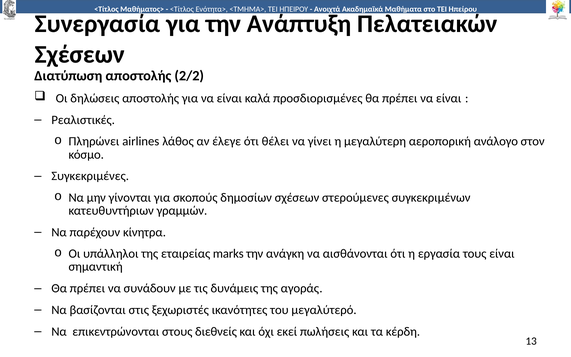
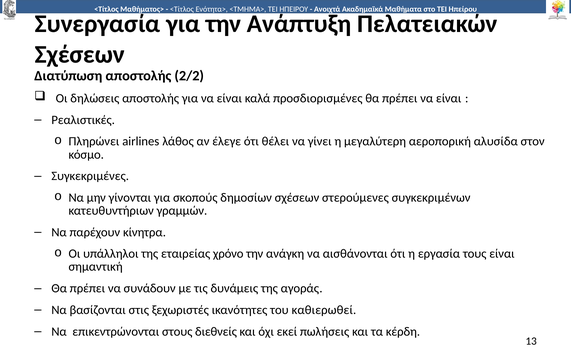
ανάλογο: ανάλογο -> αλυσίδα
marks: marks -> χρόνο
μεγαλύτερό: μεγαλύτερό -> καθιερωθεί
